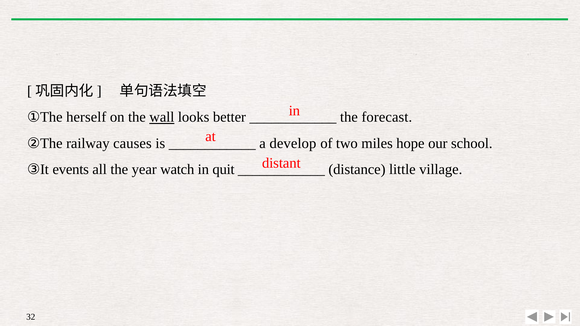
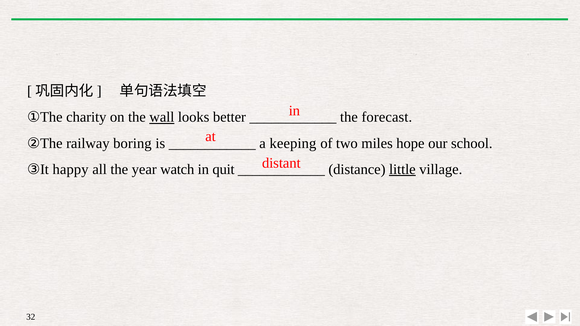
herself: herself -> charity
causes: causes -> boring
develop: develop -> keeping
events: events -> happy
little underline: none -> present
